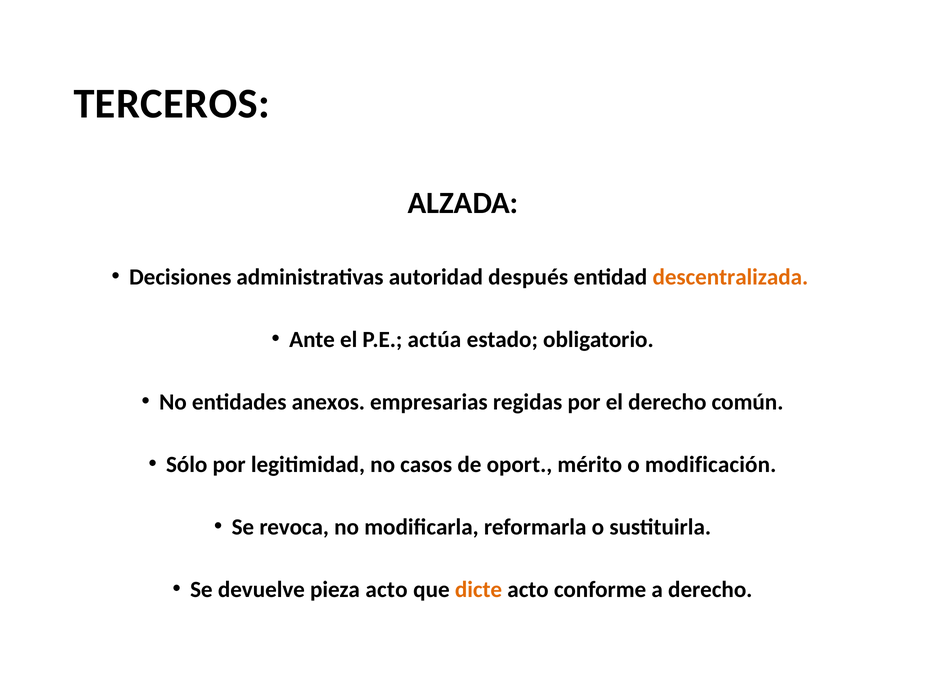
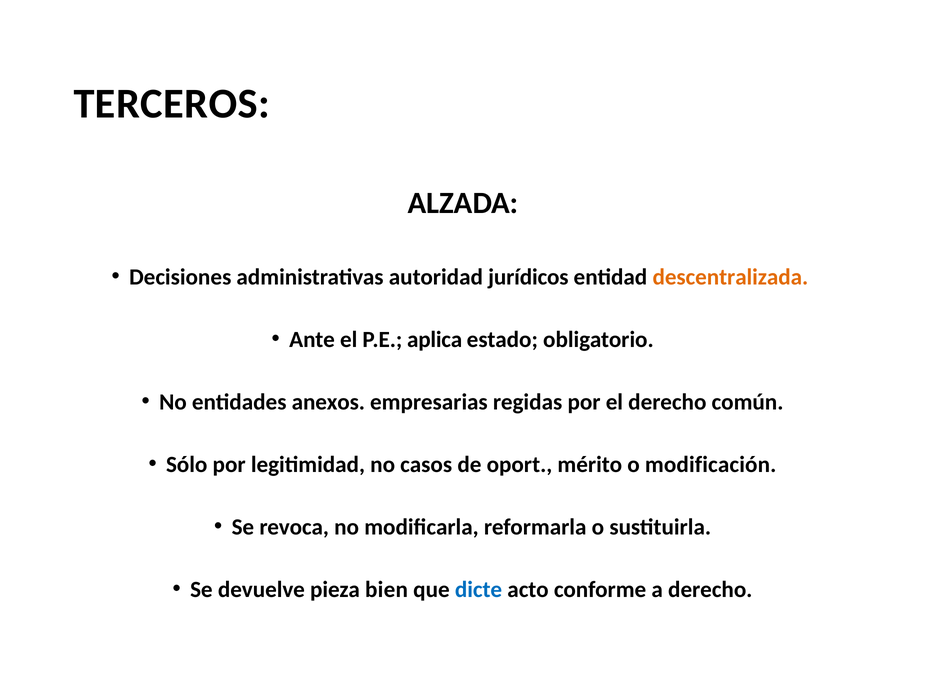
después: después -> jurídicos
actúa: actúa -> aplica
pieza acto: acto -> bien
dicte colour: orange -> blue
